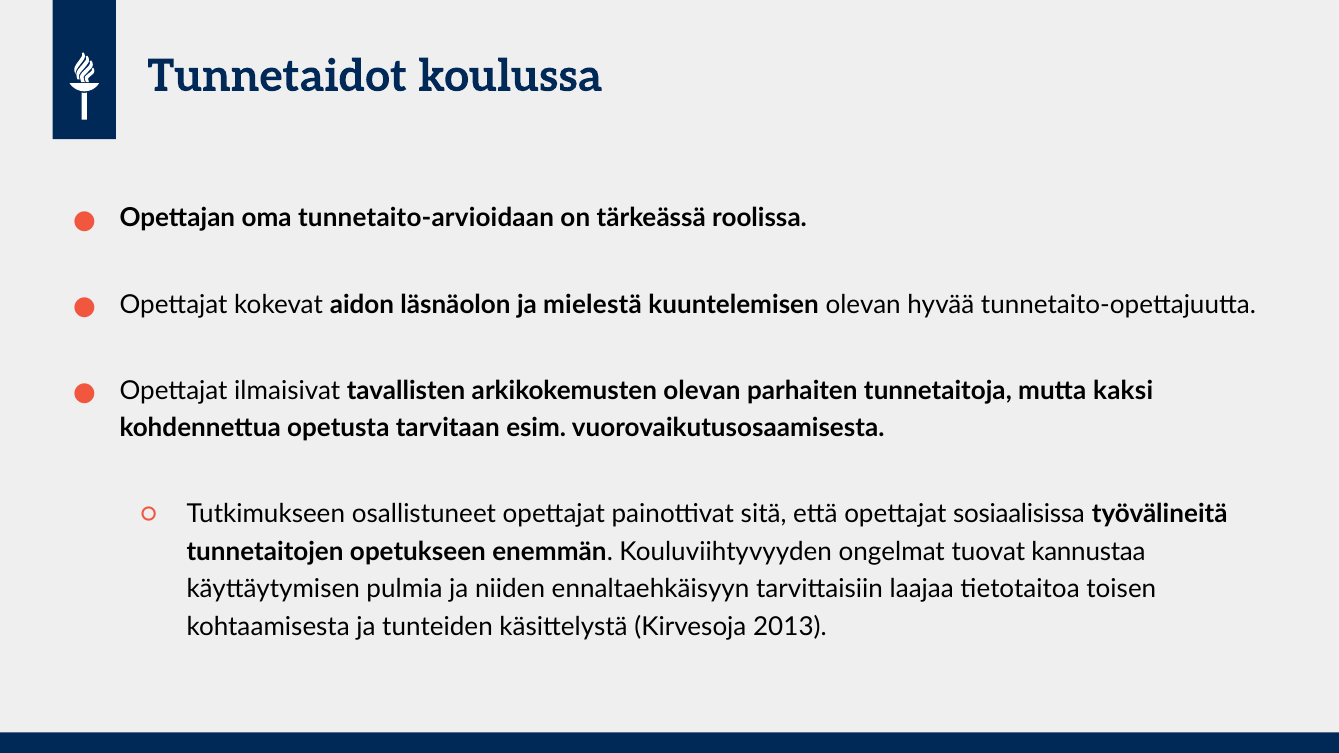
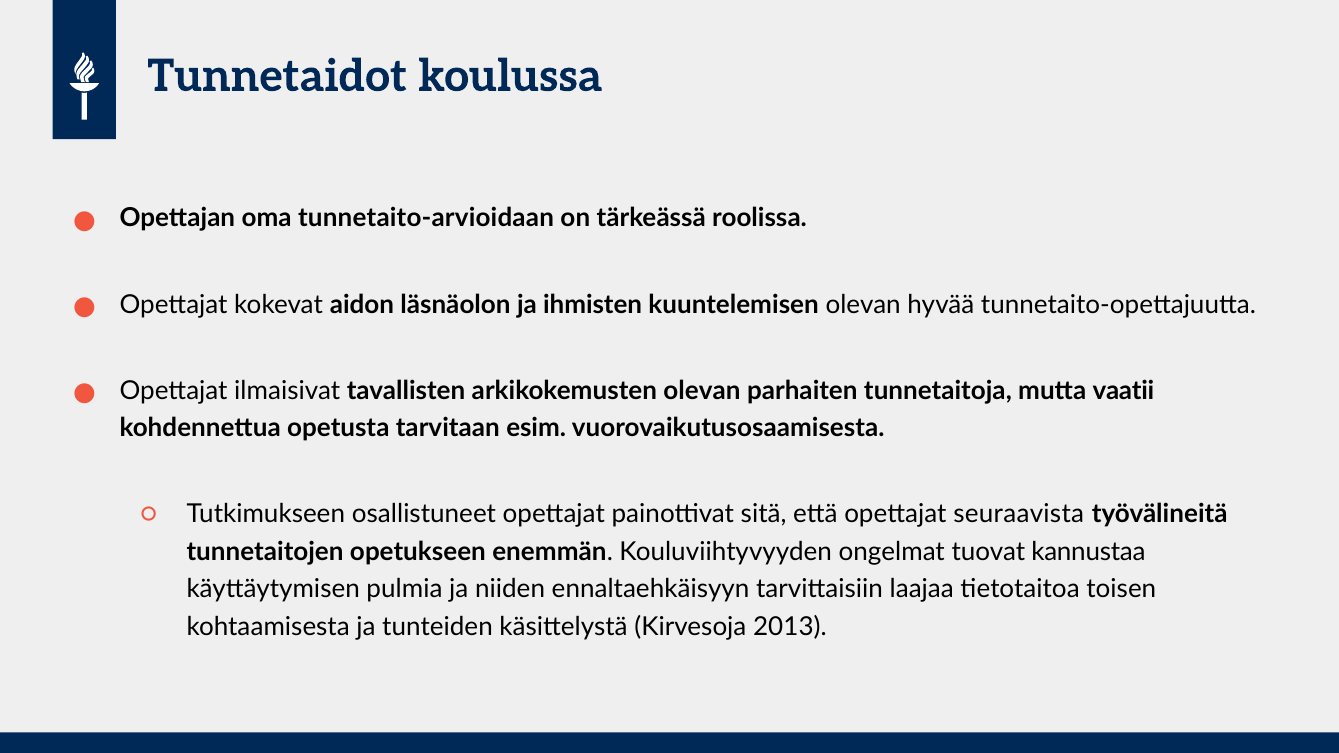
mielestä: mielestä -> ihmisten
kaksi: kaksi -> vaatii
sosiaalisissa: sosiaalisissa -> seuraavista
